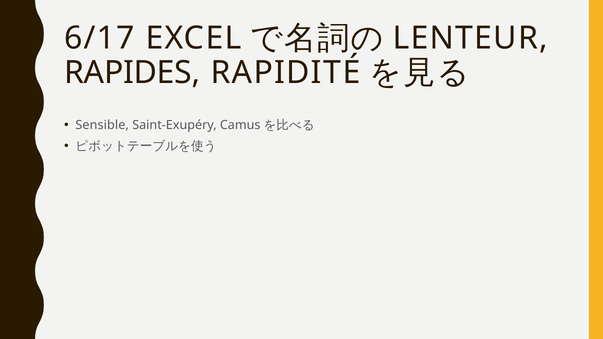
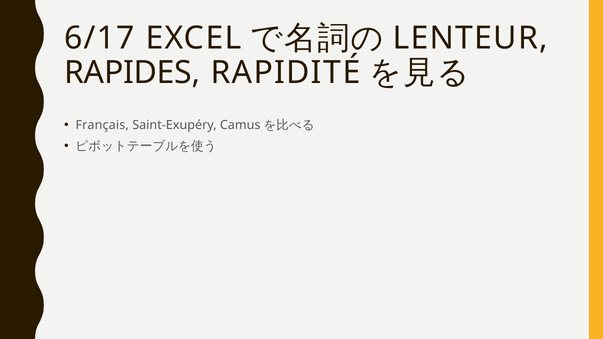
Sensible: Sensible -> Français
